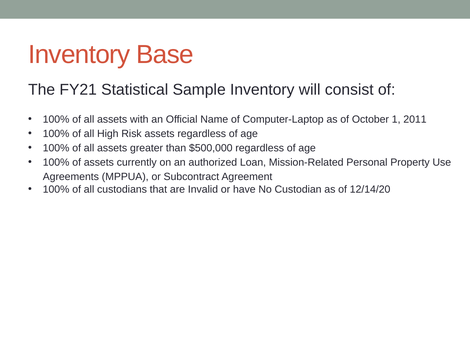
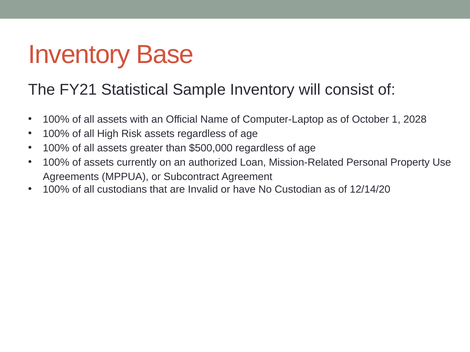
2011: 2011 -> 2028
